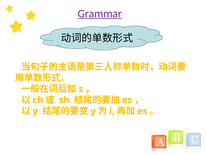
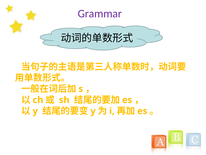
Grammar underline: present -> none
